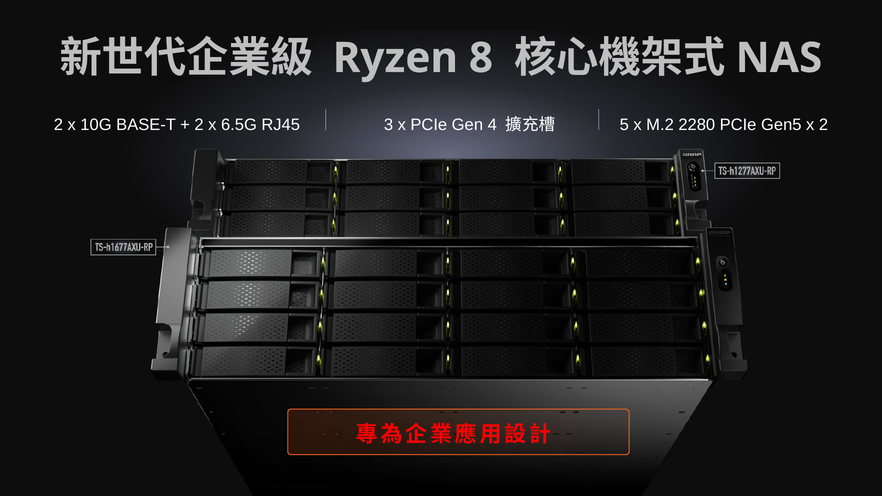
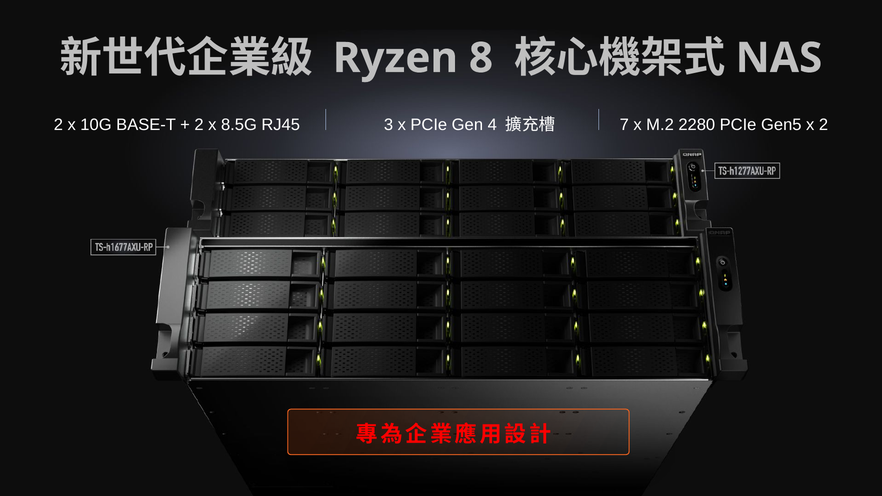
6.5G: 6.5G -> 8.5G
5: 5 -> 7
